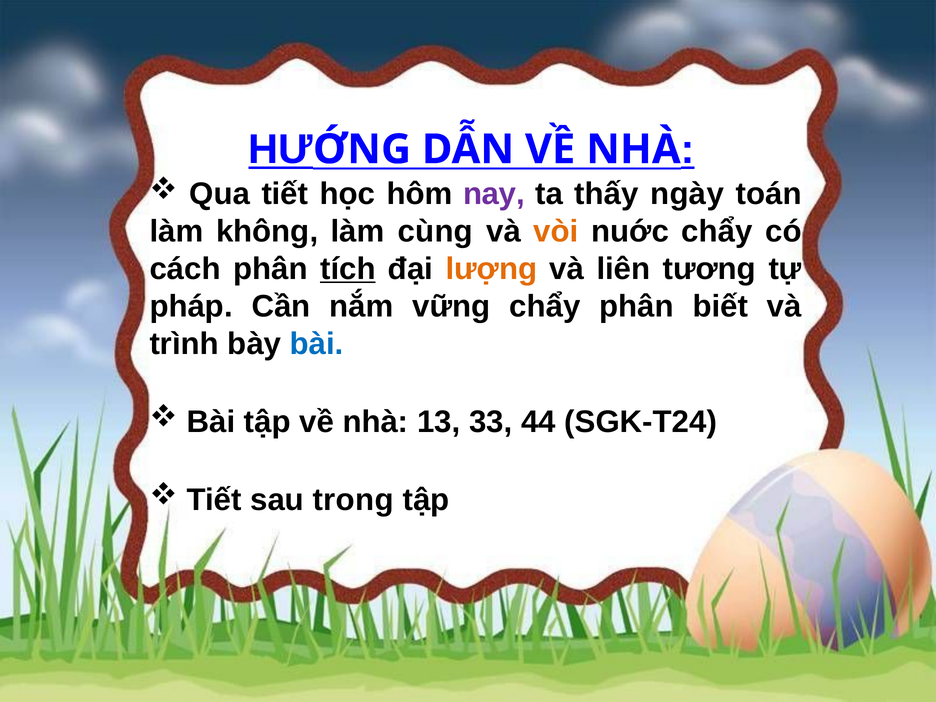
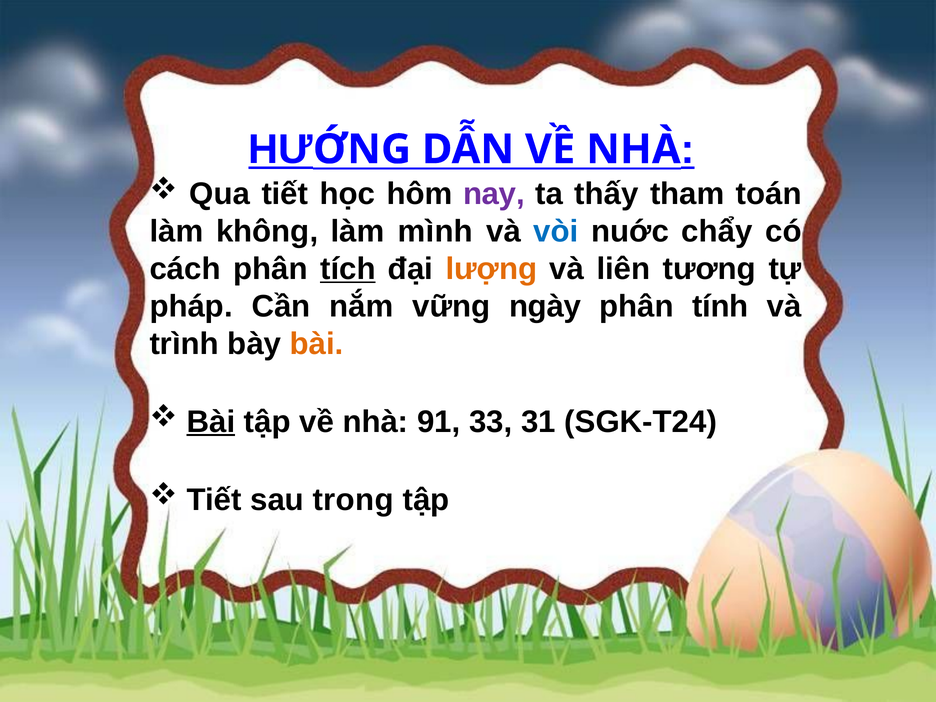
ngày: ngày -> tham
cùng: cùng -> mình
vòi colour: orange -> blue
vững chẩy: chẩy -> ngày
biết: biết -> tính
bài at (317, 344) colour: blue -> orange
Bài at (211, 422) underline: none -> present
13: 13 -> 91
44: 44 -> 31
